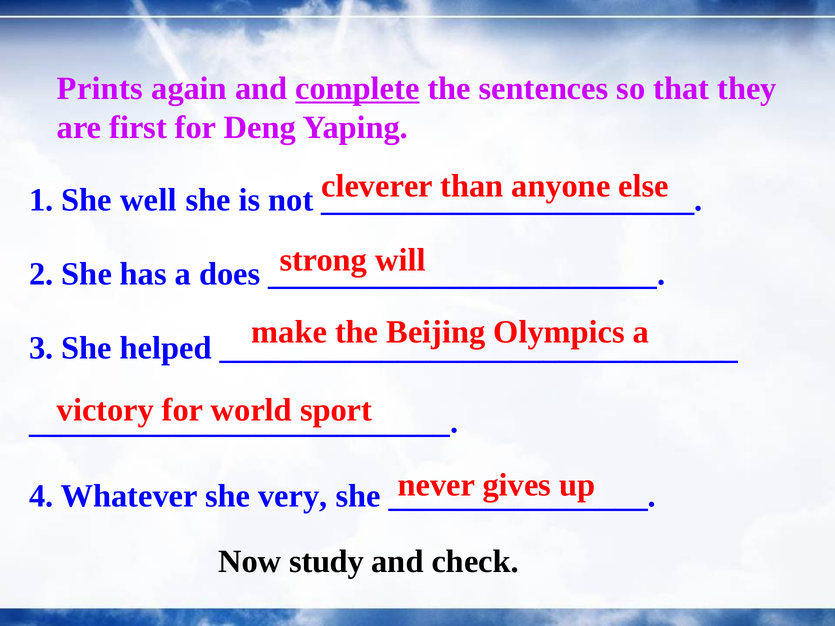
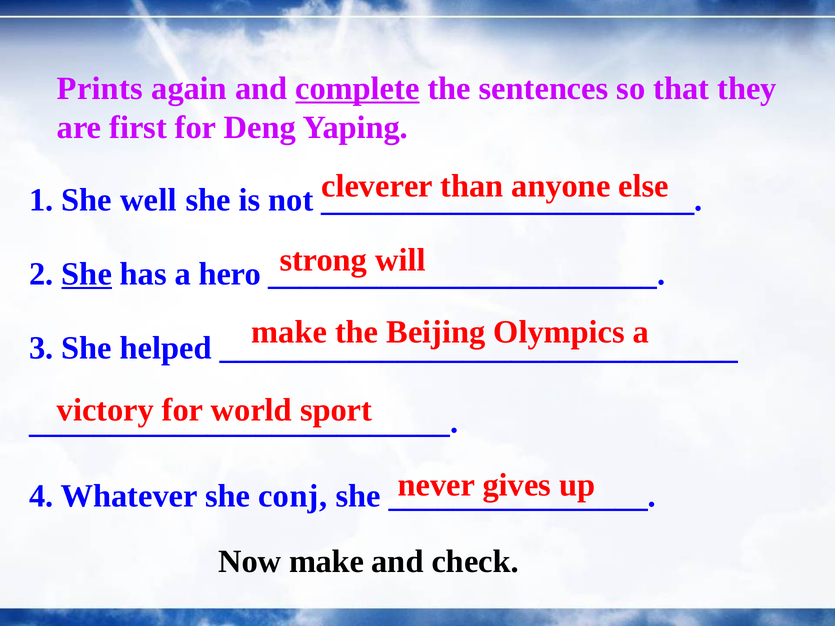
She at (87, 274) underline: none -> present
does: does -> hero
very: very -> conj
Now study: study -> make
